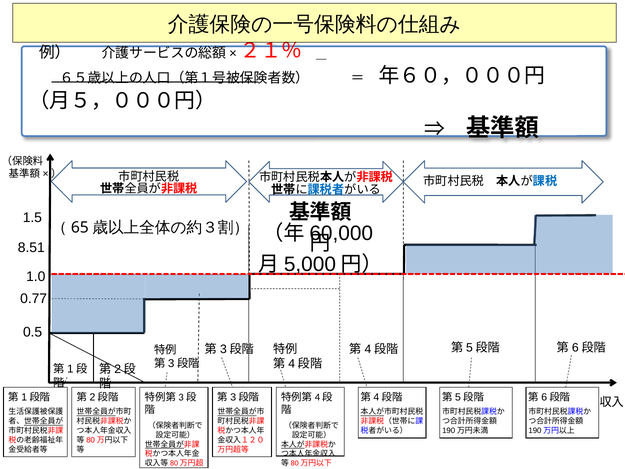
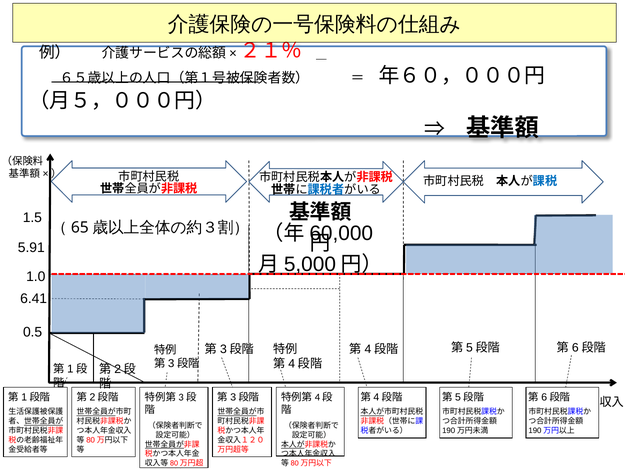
8.51: 8.51 -> 5.91
0.77: 0.77 -> 6.41
